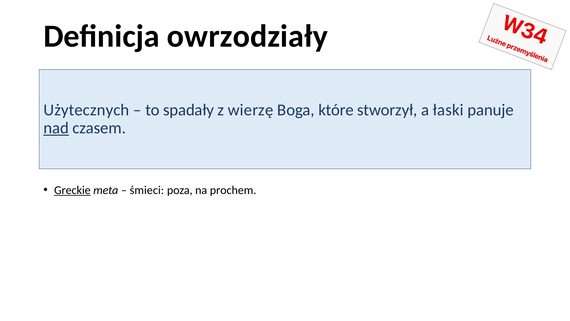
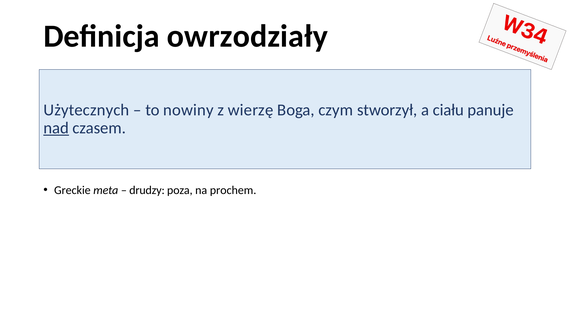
spadały: spadały -> nowiny
które: które -> czym
łaski: łaski -> ciału
Greckie underline: present -> none
śmieci: śmieci -> drudzy
